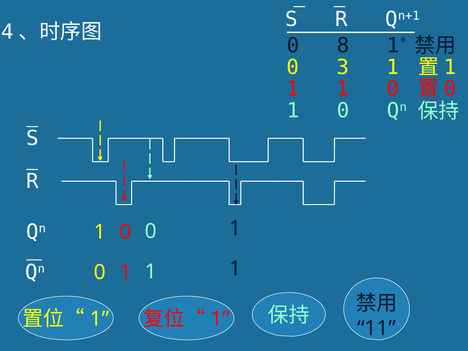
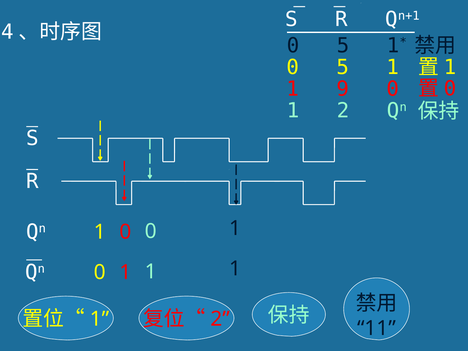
8 at (343, 45): 8 -> 5
3 at (343, 67): 3 -> 5
1 at (343, 89): 1 -> 9
0 at (343, 111): 0 -> 2
1 at (220, 319): 1 -> 2
